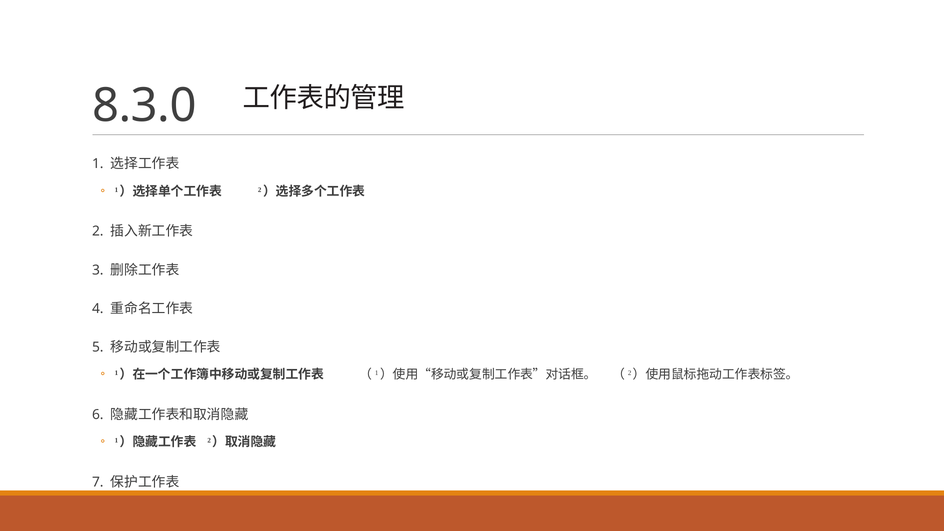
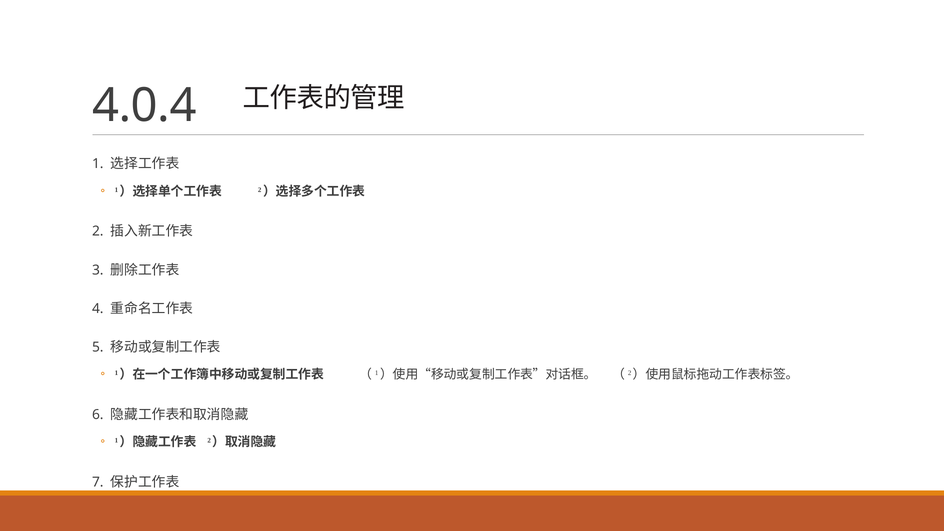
8.3.0: 8.3.0 -> 4.0.4
